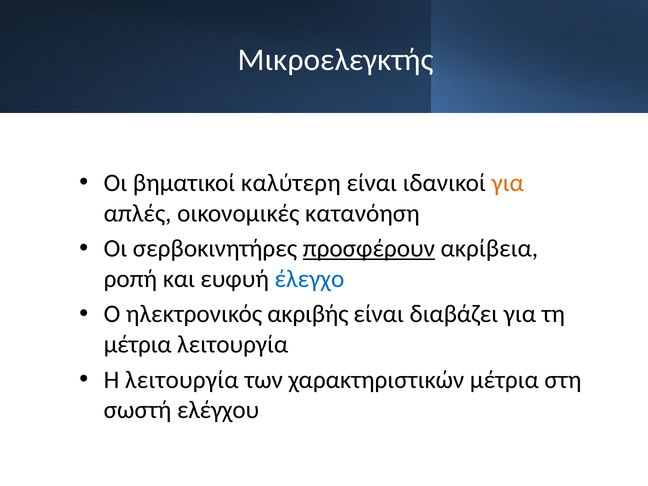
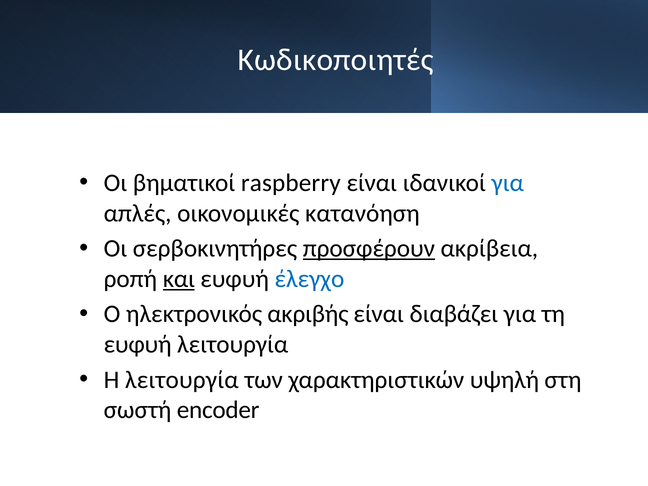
Μικροελεγκτής: Μικροελεγκτής -> Κωδικοποιητές
καλύτερη: καλύτερη -> raspberry
για at (508, 183) colour: orange -> blue
και underline: none -> present
μέτρια at (138, 344): μέτρια -> ευφυή
χαρακτηριστικών μέτρια: μέτρια -> υψηλή
ελέγχου: ελέγχου -> encoder
